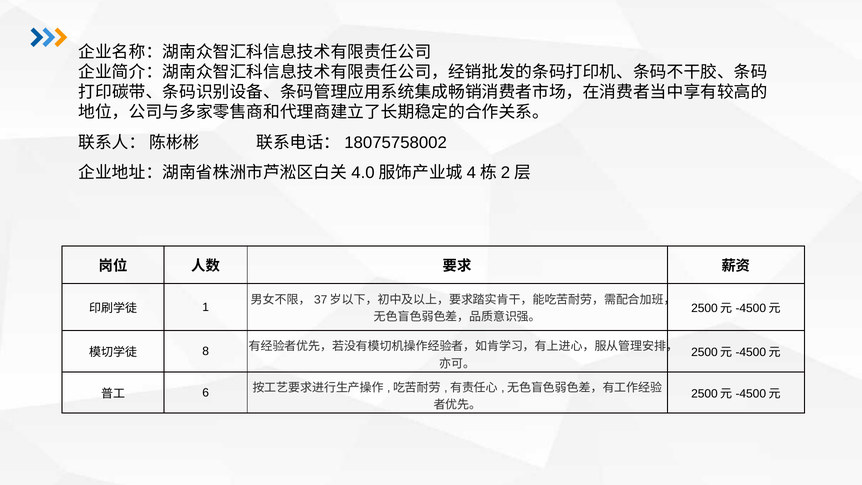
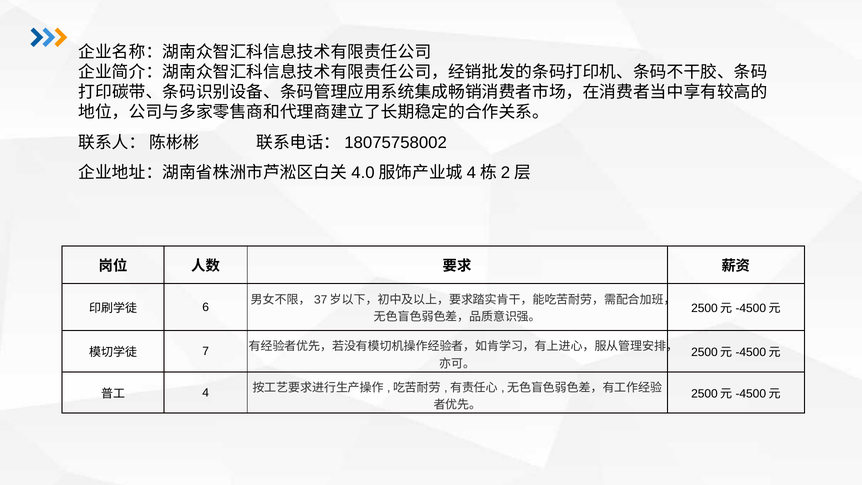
1: 1 -> 6
8: 8 -> 7
6: 6 -> 4
